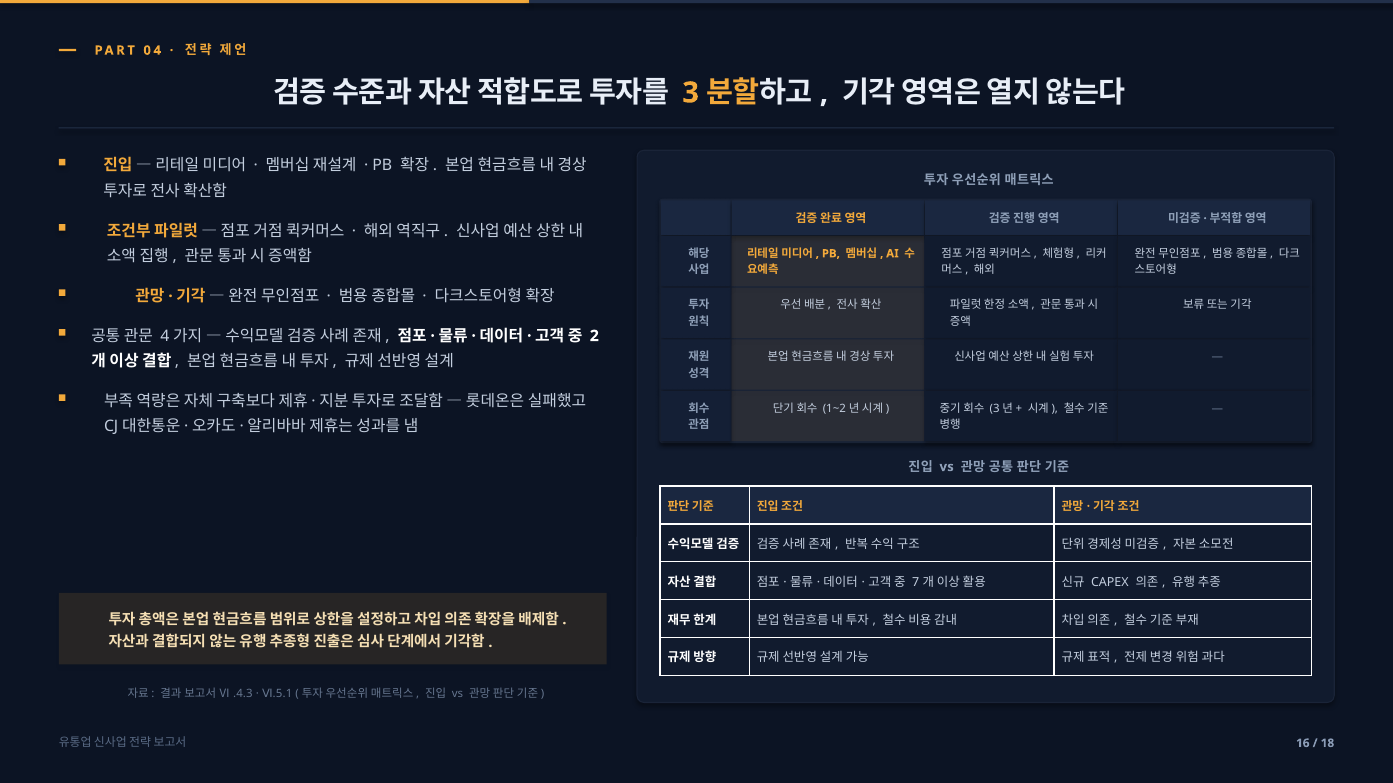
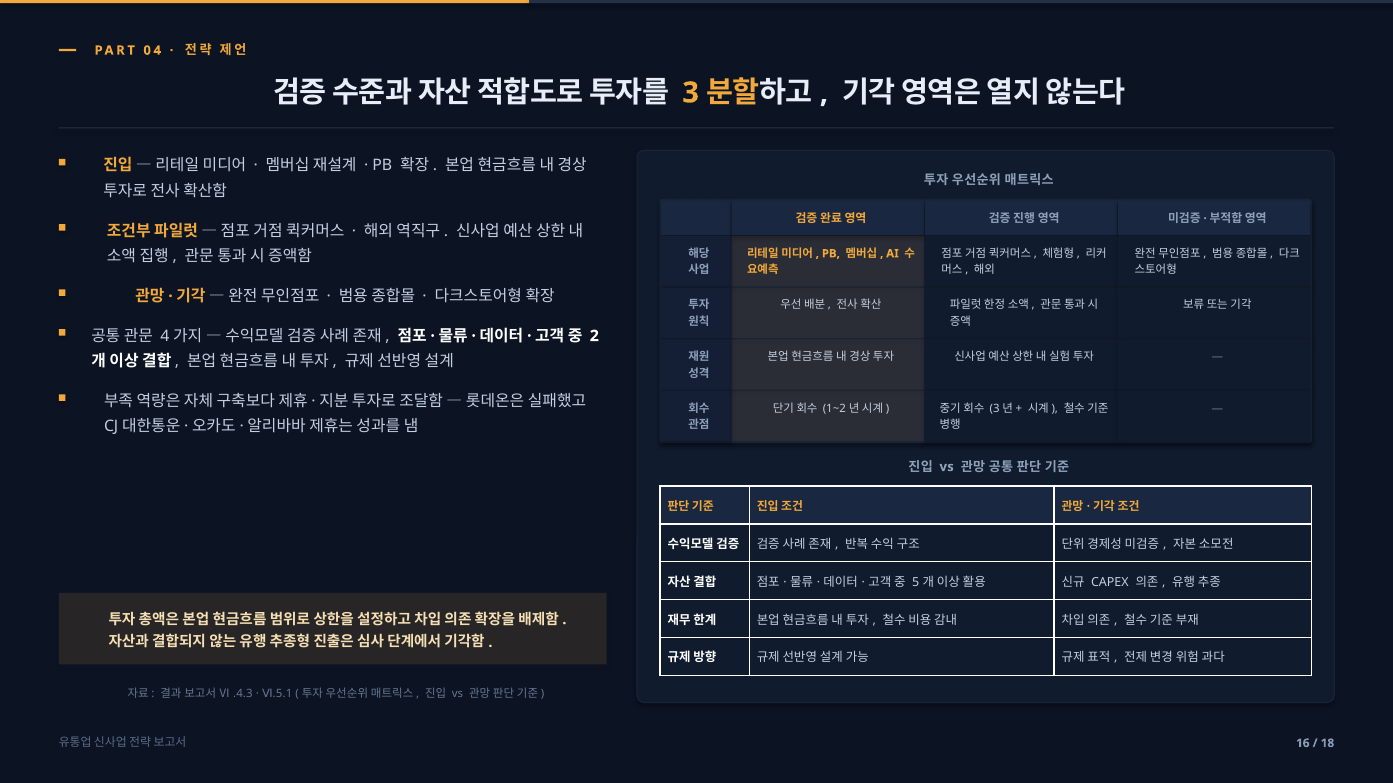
7: 7 -> 5
